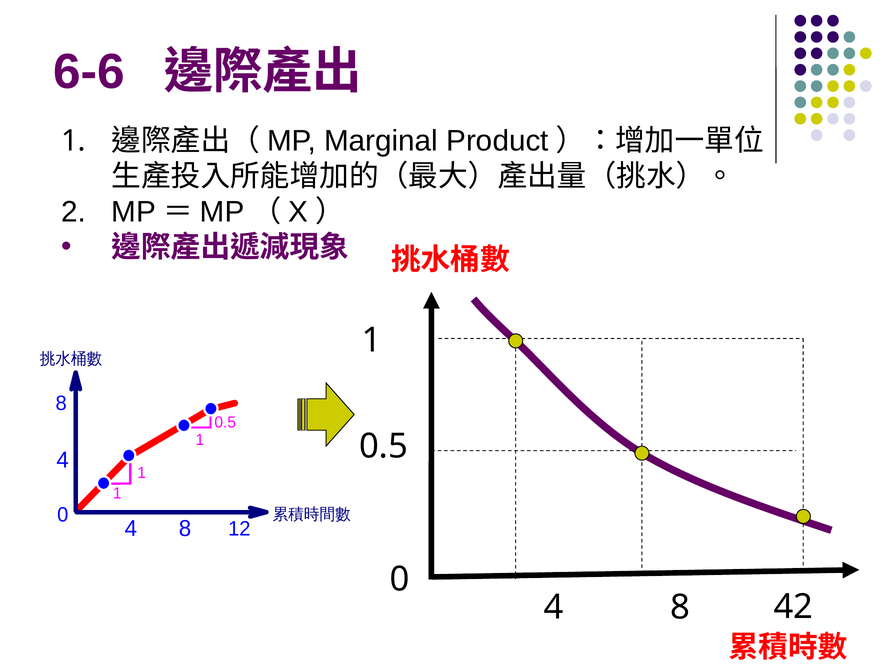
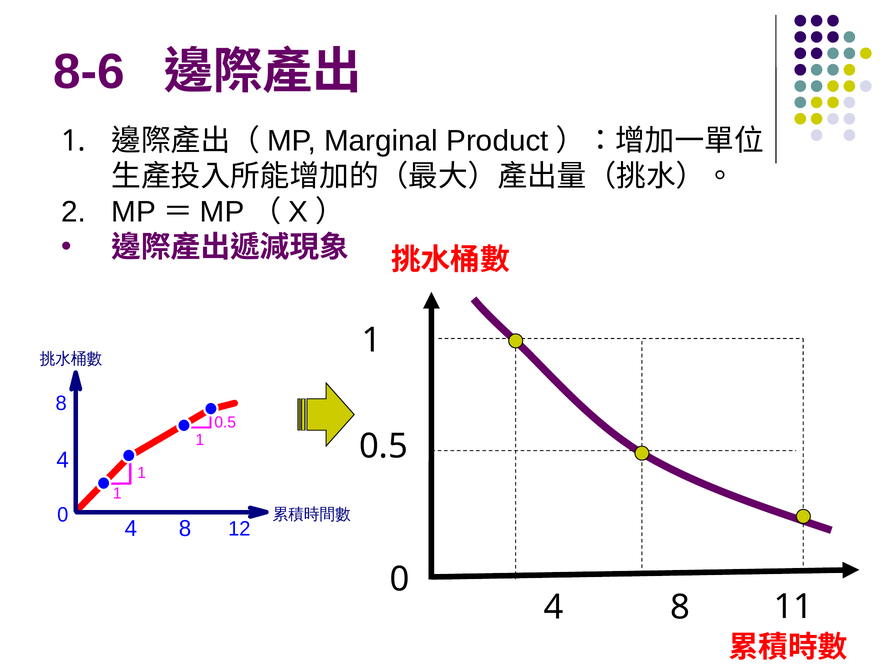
6-6: 6-6 -> 8-6
42: 42 -> 11
